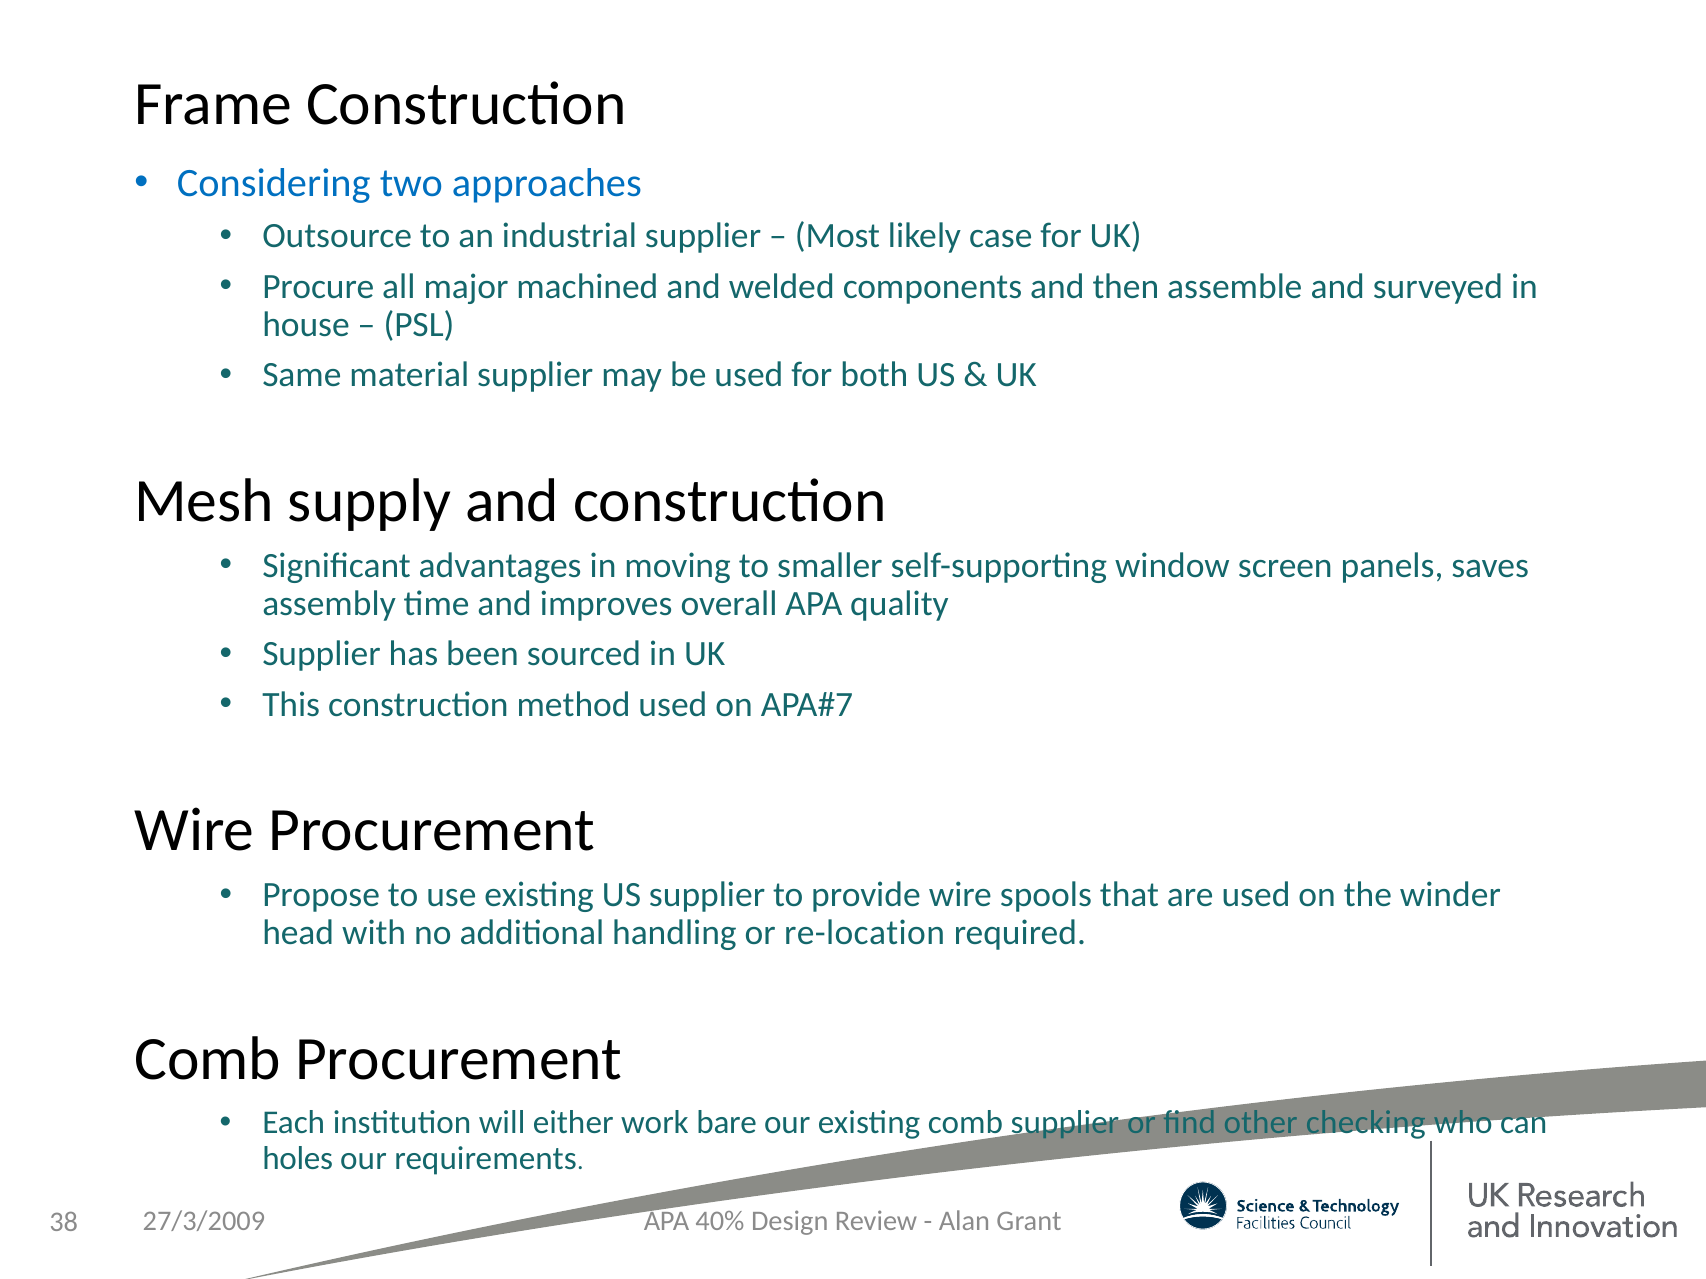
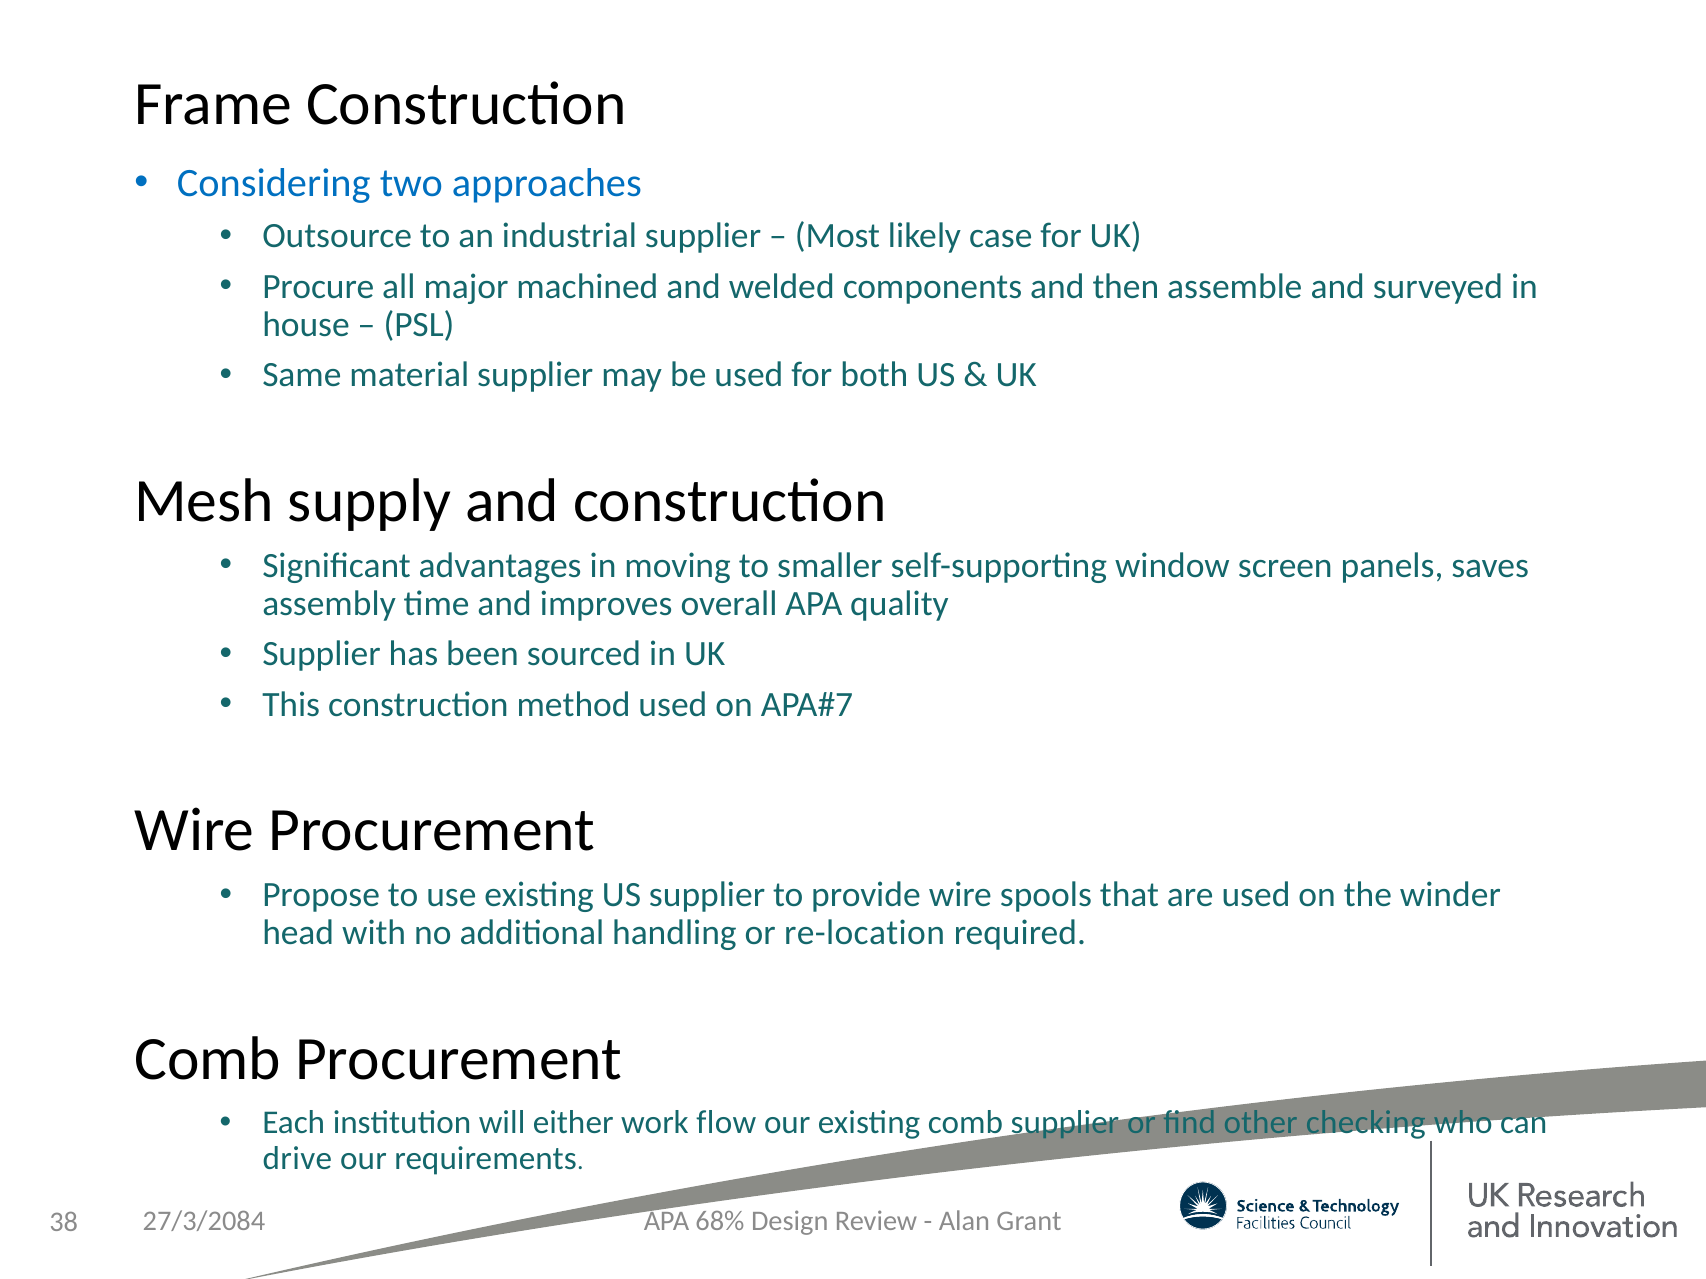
bare: bare -> flow
holes: holes -> drive
40%: 40% -> 68%
27/3/2009: 27/3/2009 -> 27/3/2084
